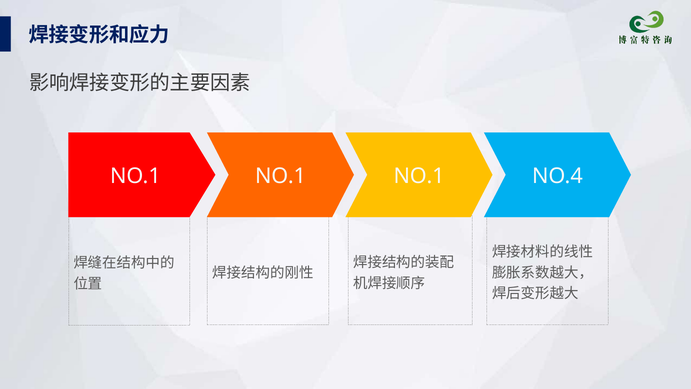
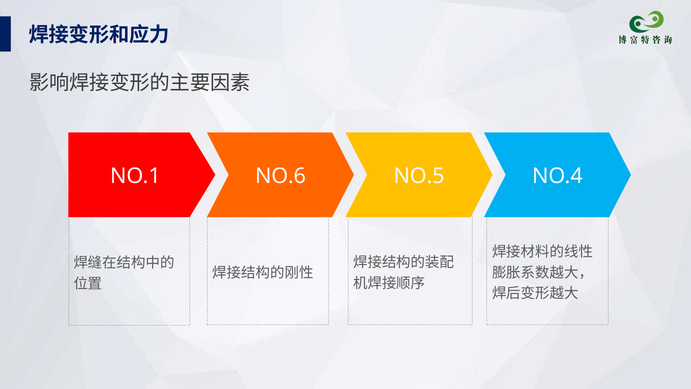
NO.1 at (281, 176): NO.1 -> NO.6
NO.1 at (419, 176): NO.1 -> NO.5
